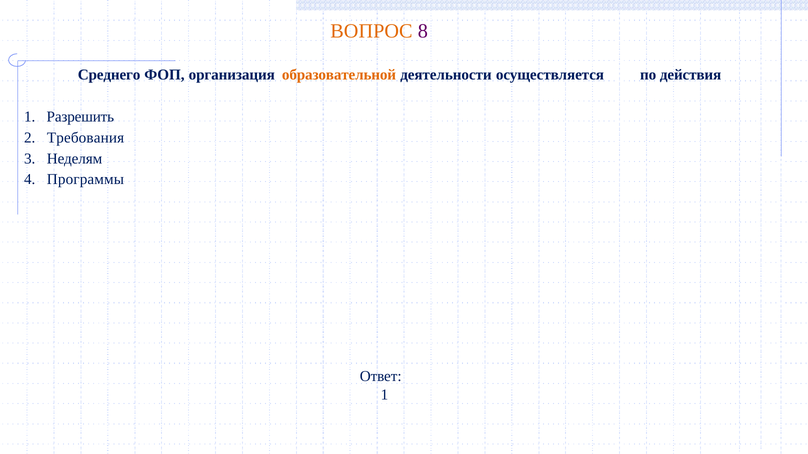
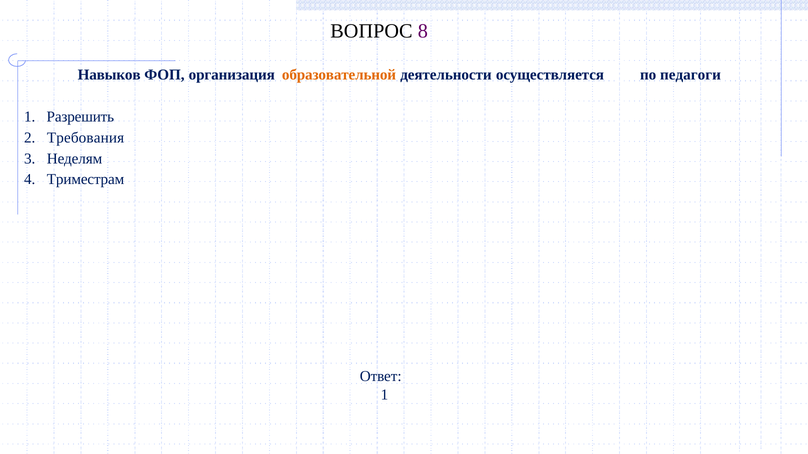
ВОПРОС colour: orange -> black
Среднего: Среднего -> Навыков
действия: действия -> педагоги
Программы: Программы -> Триместрам
